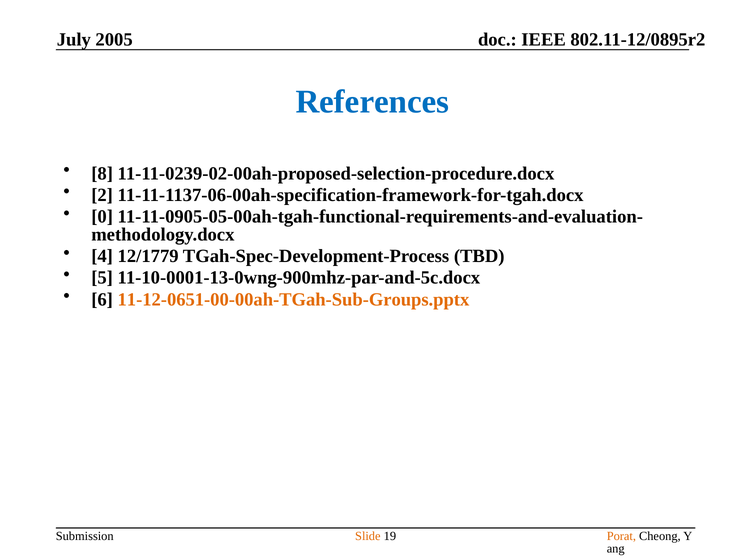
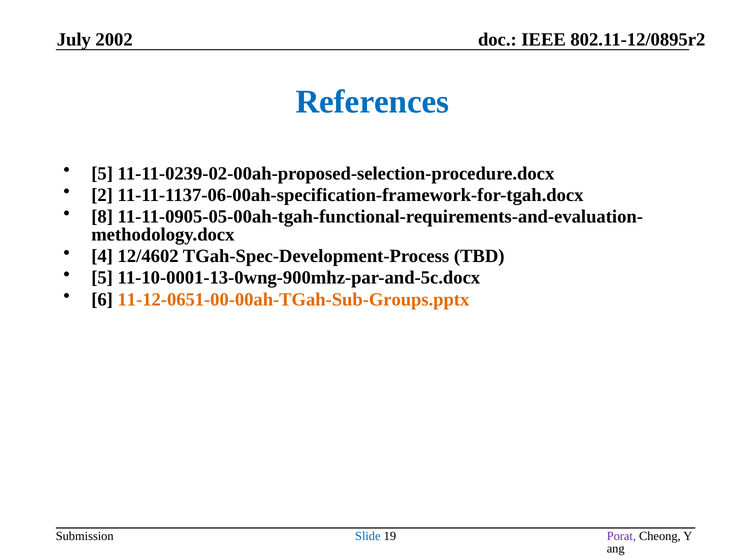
2005: 2005 -> 2002
8 at (102, 173): 8 -> 5
0: 0 -> 8
12/1779: 12/1779 -> 12/4602
Porat colour: orange -> purple
Slide colour: orange -> blue
